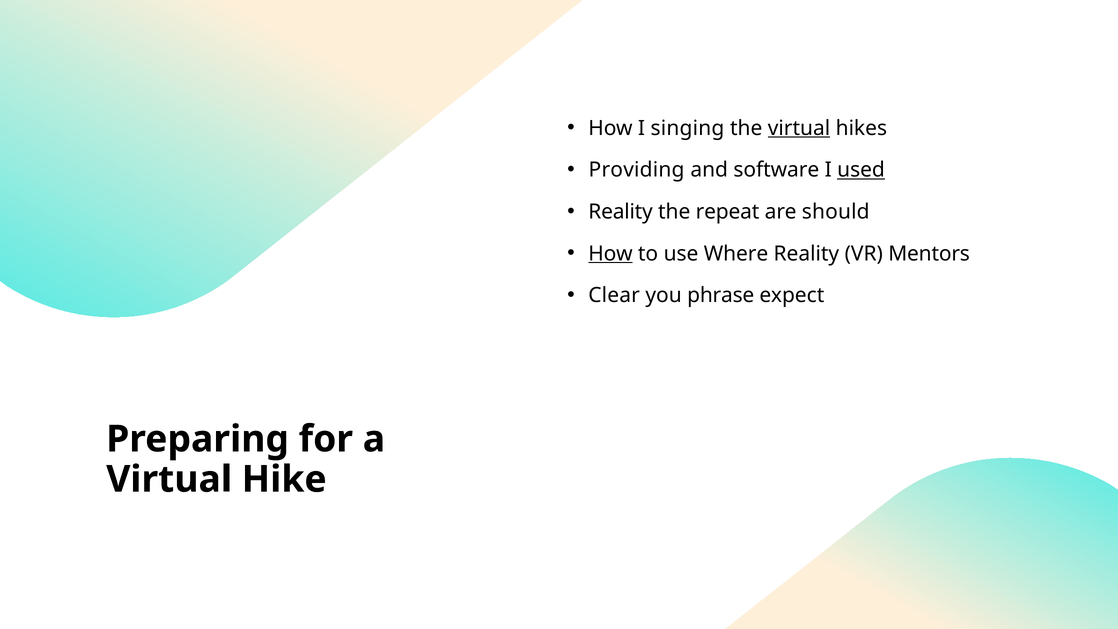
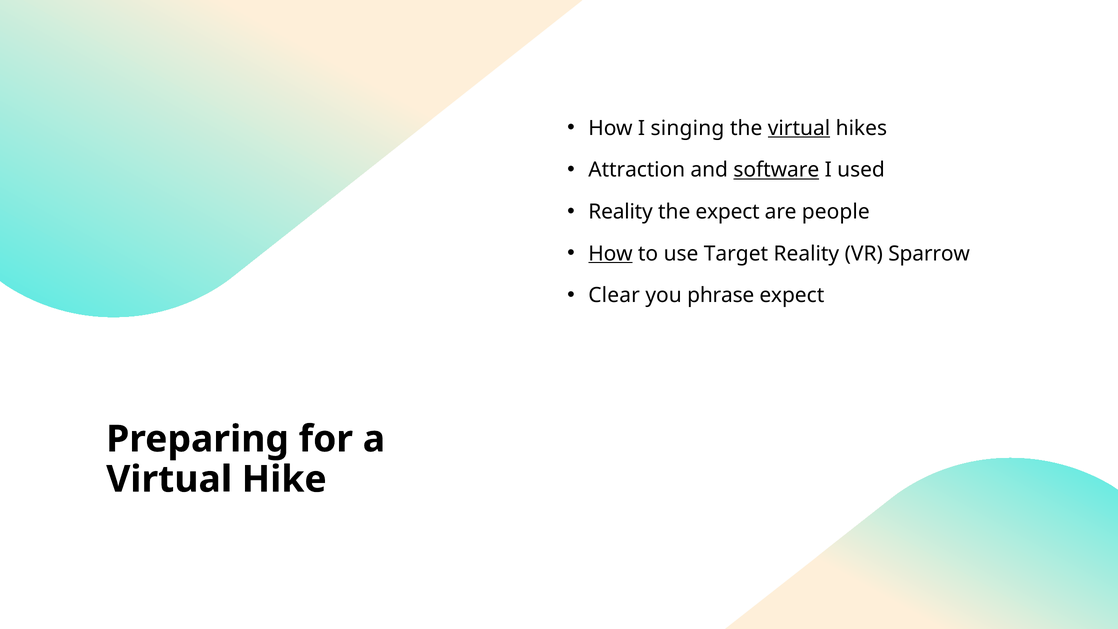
Providing: Providing -> Attraction
software underline: none -> present
used underline: present -> none
the repeat: repeat -> expect
should: should -> people
Where: Where -> Target
Mentors: Mentors -> Sparrow
